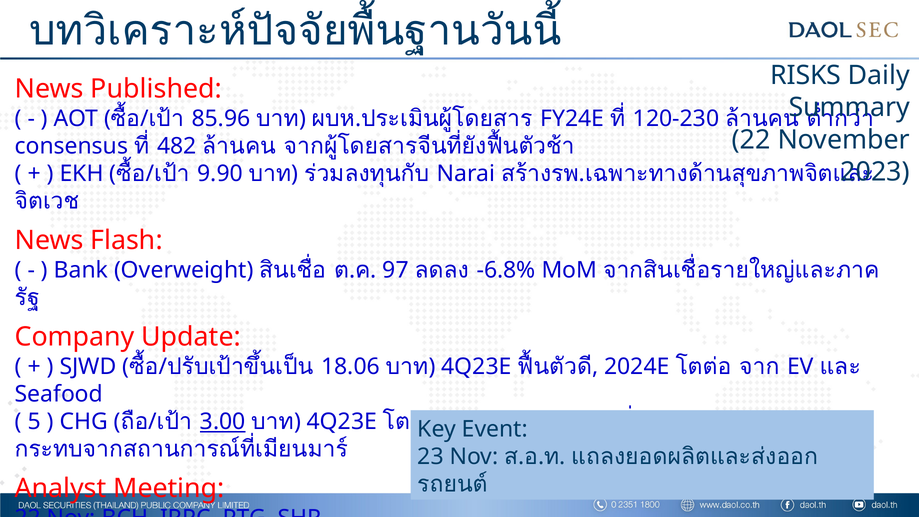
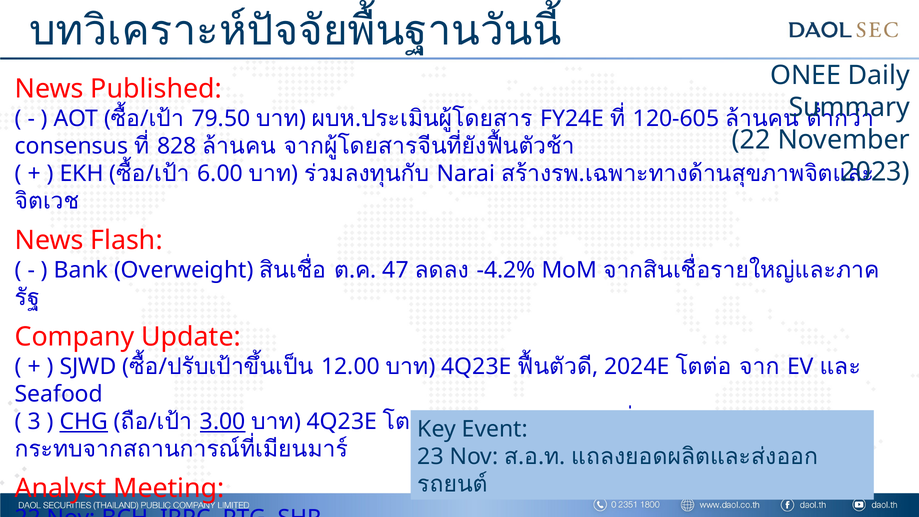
RISKS: RISKS -> ONEE
85.96: 85.96 -> 79.50
120-230: 120-230 -> 120-605
482: 482 -> 828
9.90: 9.90 -> 6.00
97: 97 -> 47
-6.8%: -6.8% -> -4.2%
18.06: 18.06 -> 12.00
5: 5 -> 3
CHG underline: none -> present
